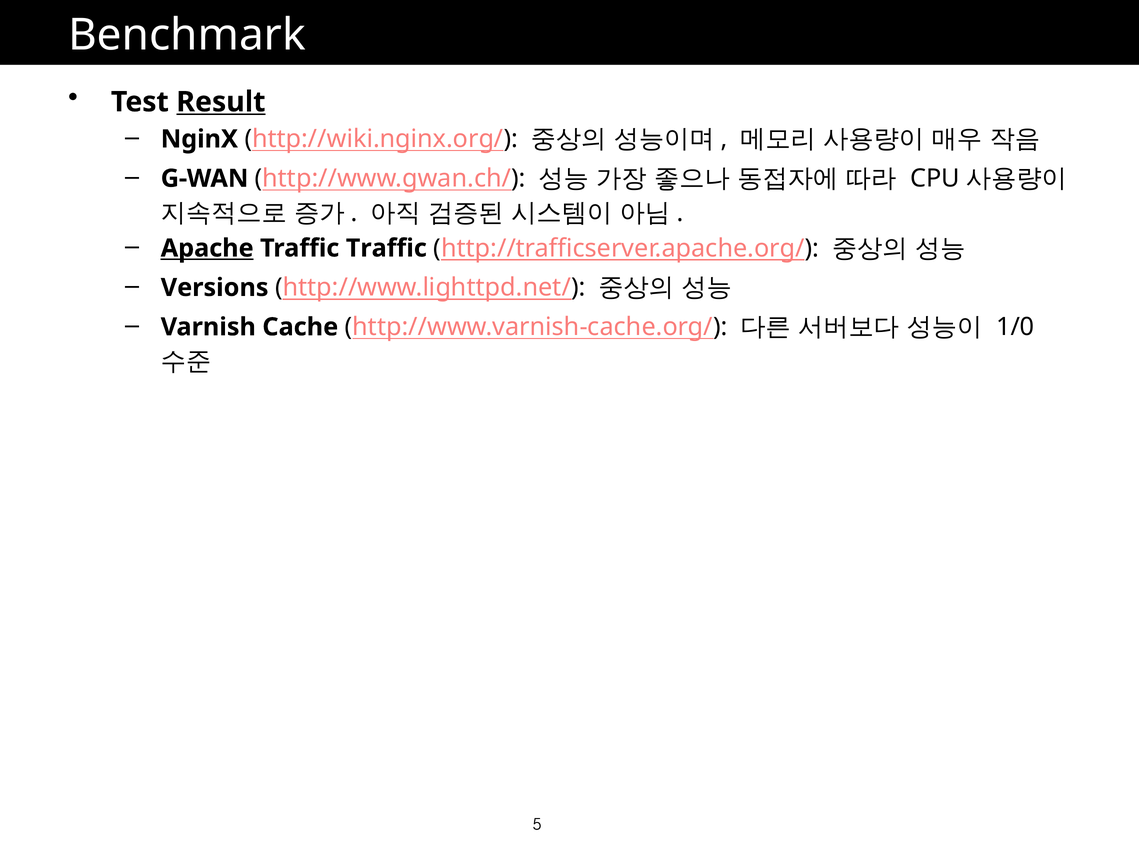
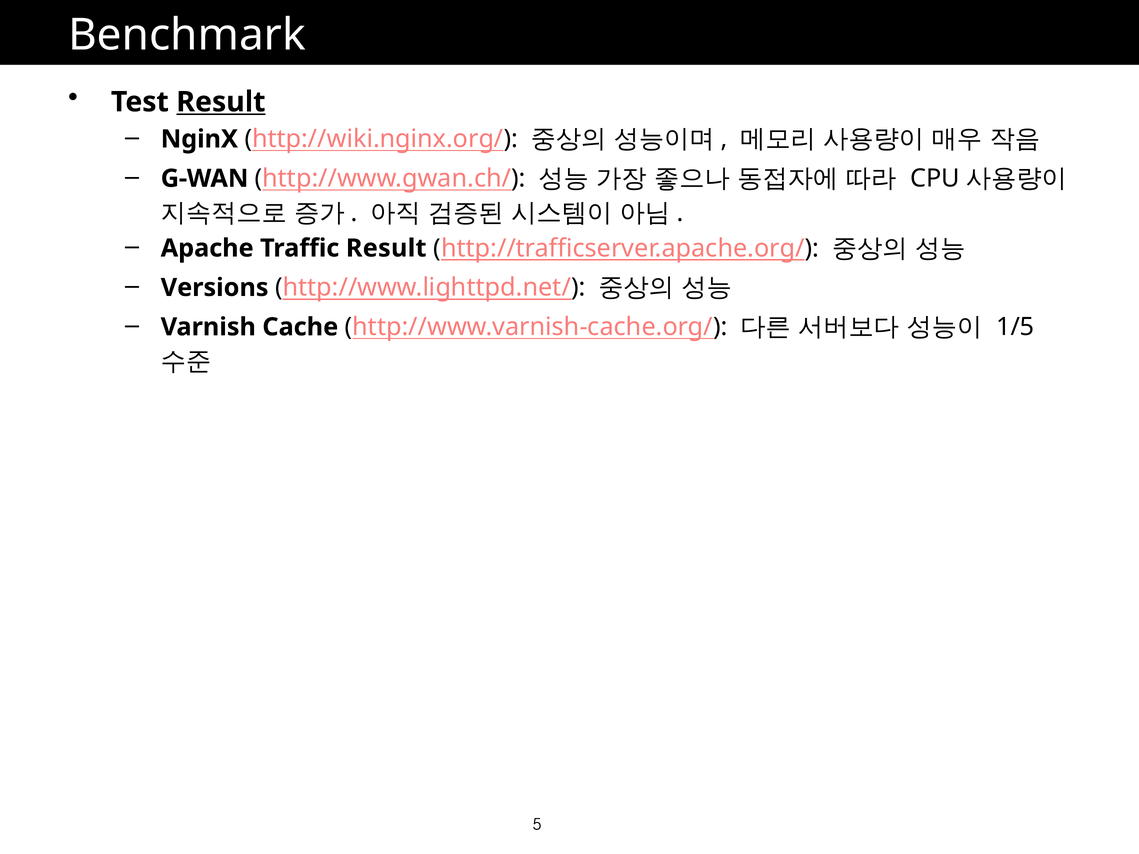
Apache underline: present -> none
Traffic Traffic: Traffic -> Result
1/0: 1/0 -> 1/5
